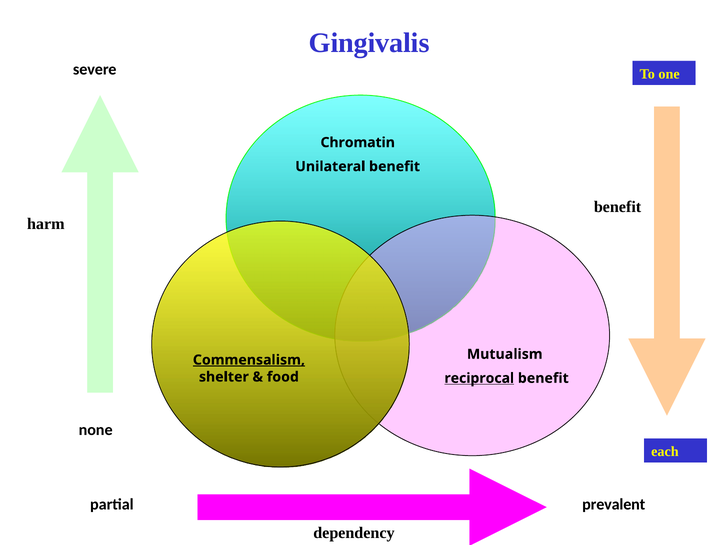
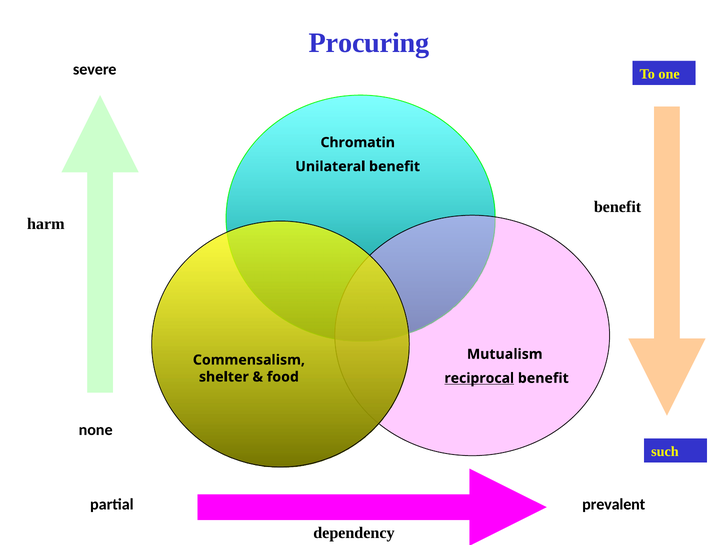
Gingivalis: Gingivalis -> Procuring
Commensalism underline: present -> none
each: each -> such
